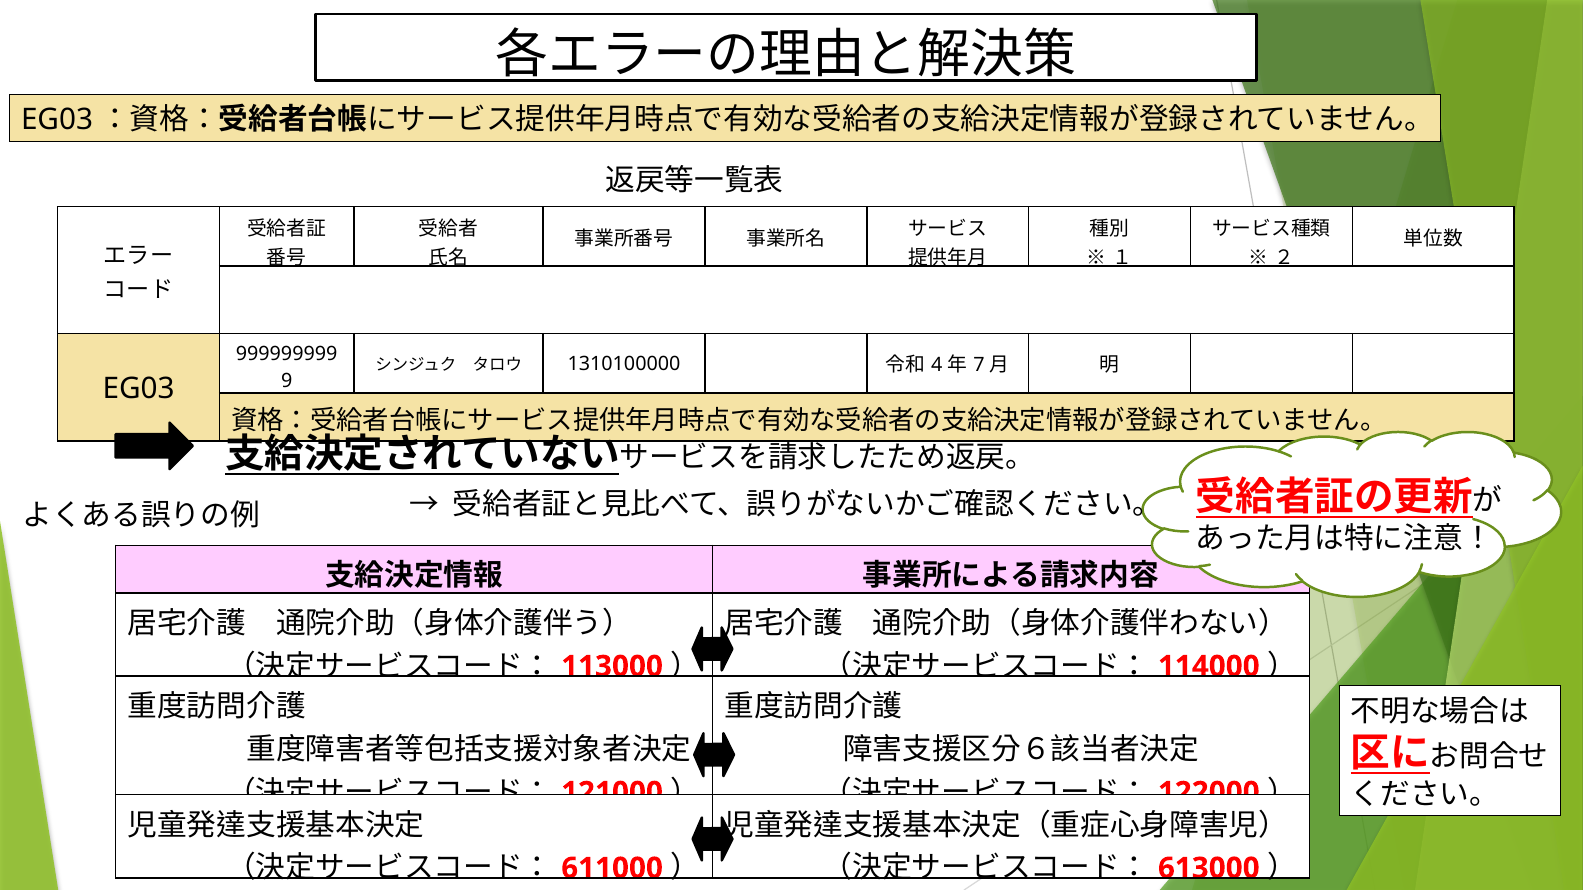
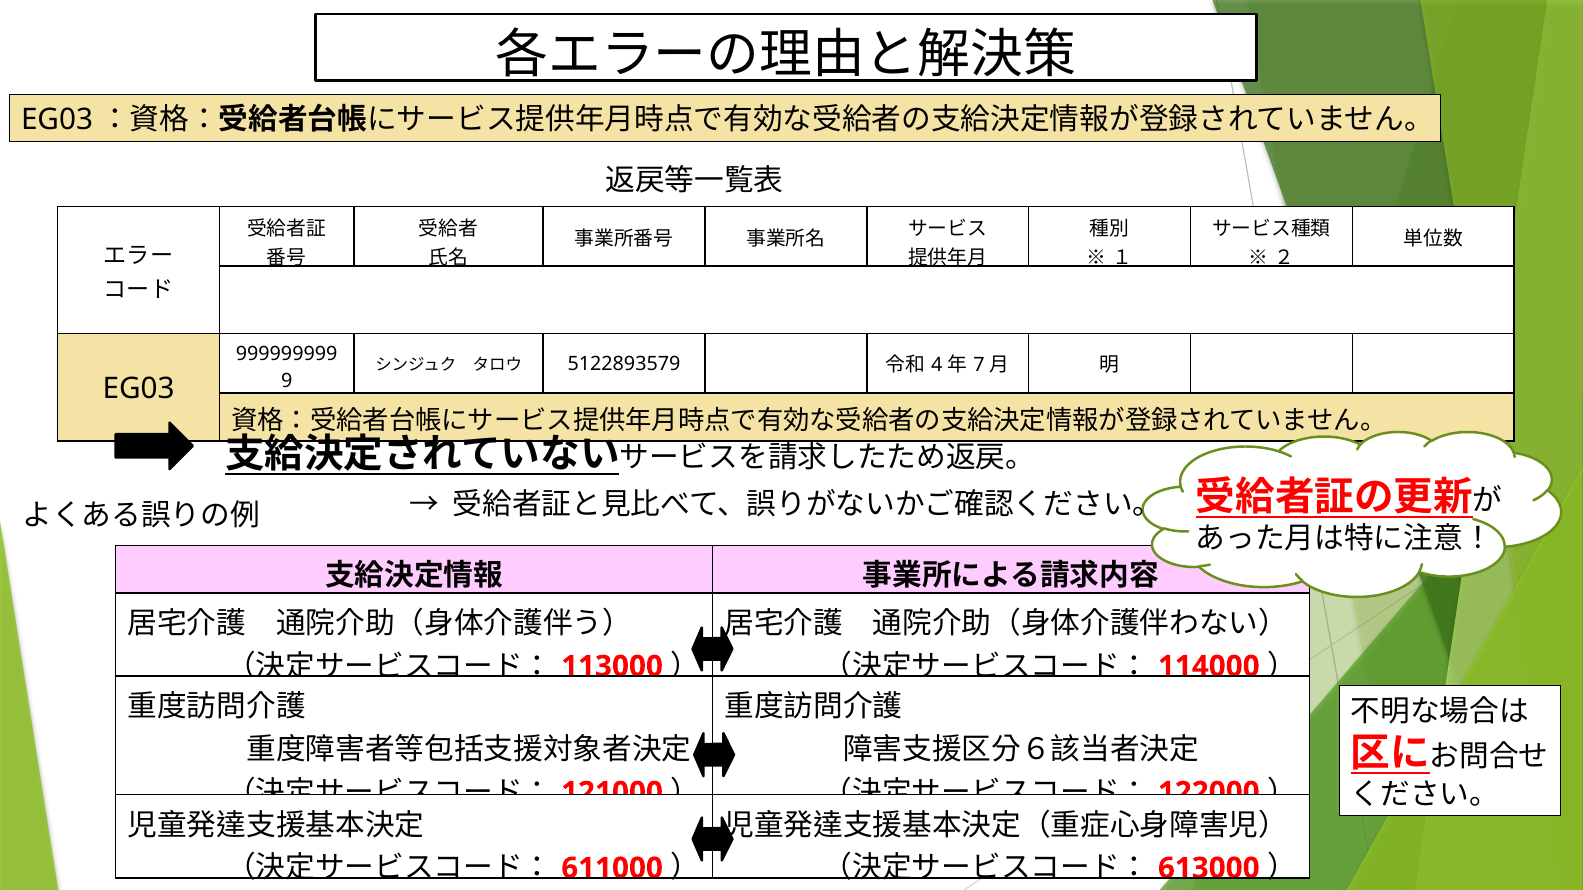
1310100000: 1310100000 -> 5122893579
